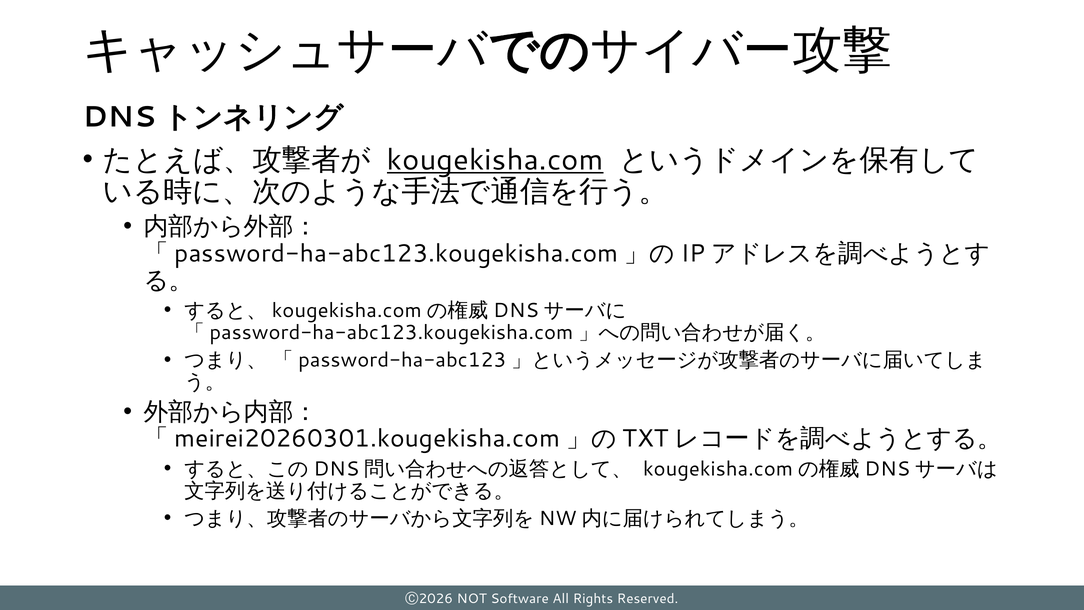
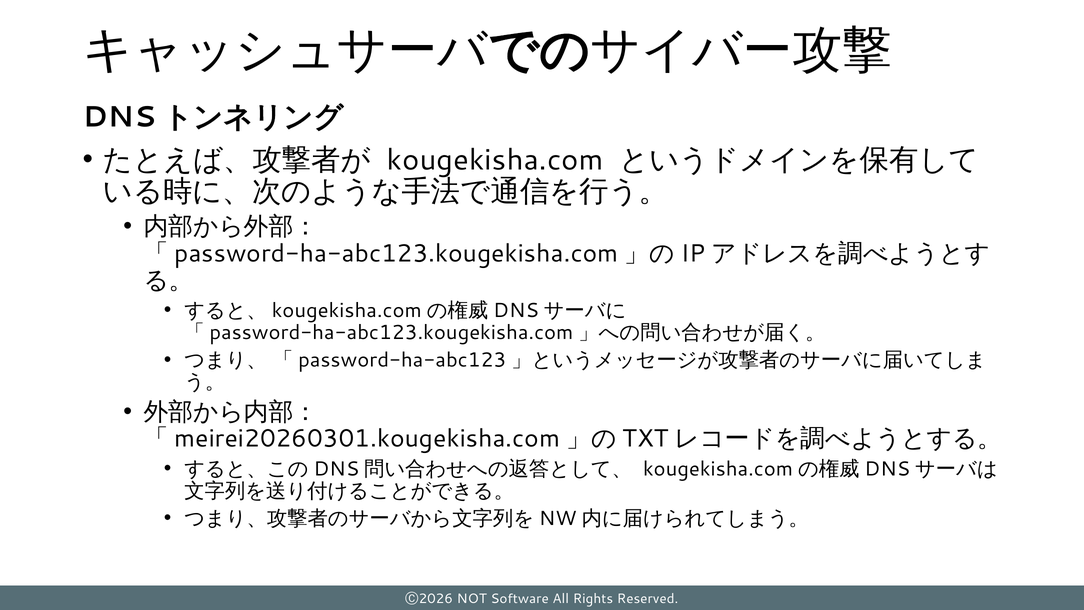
kougekisha.com underline: present -> none
